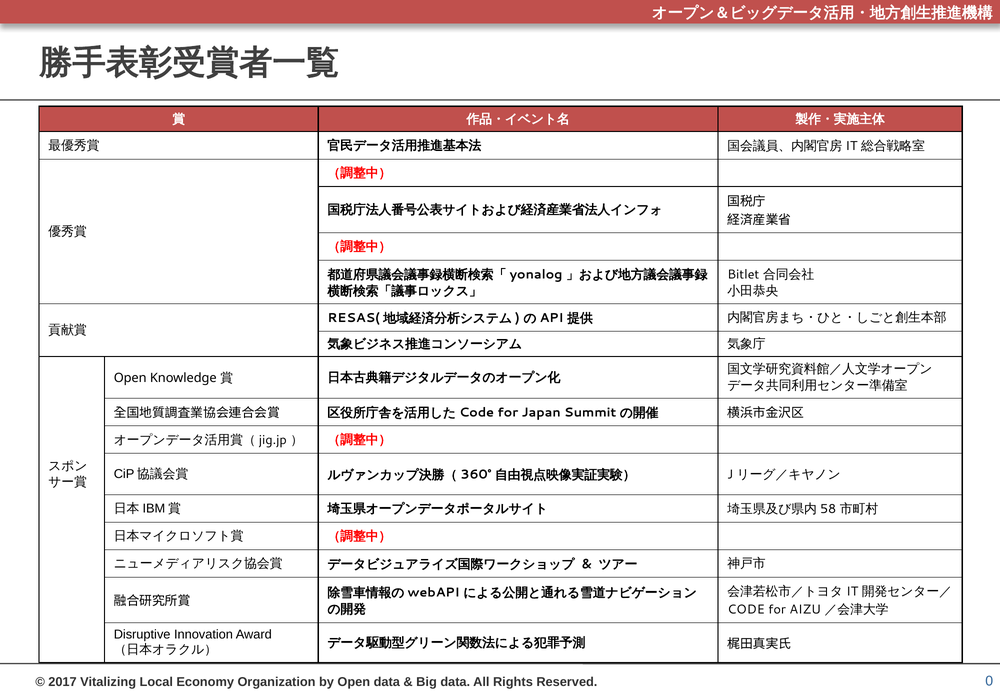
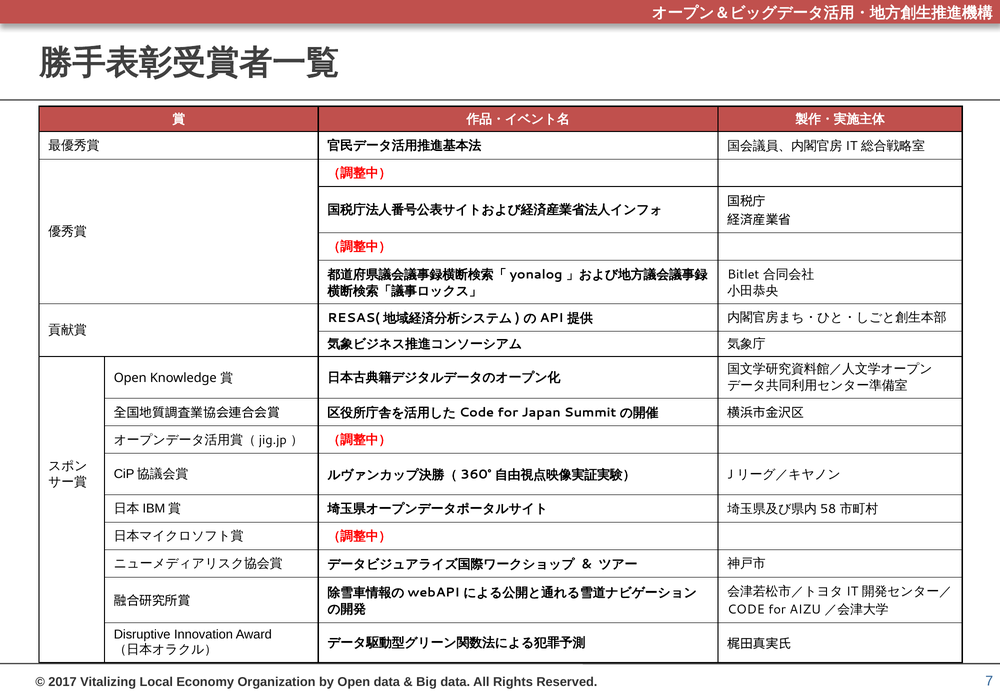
0: 0 -> 7
